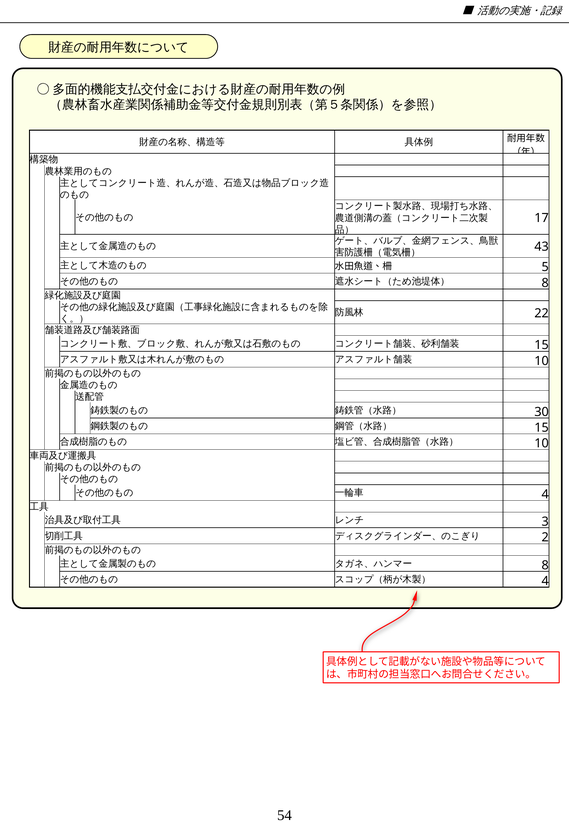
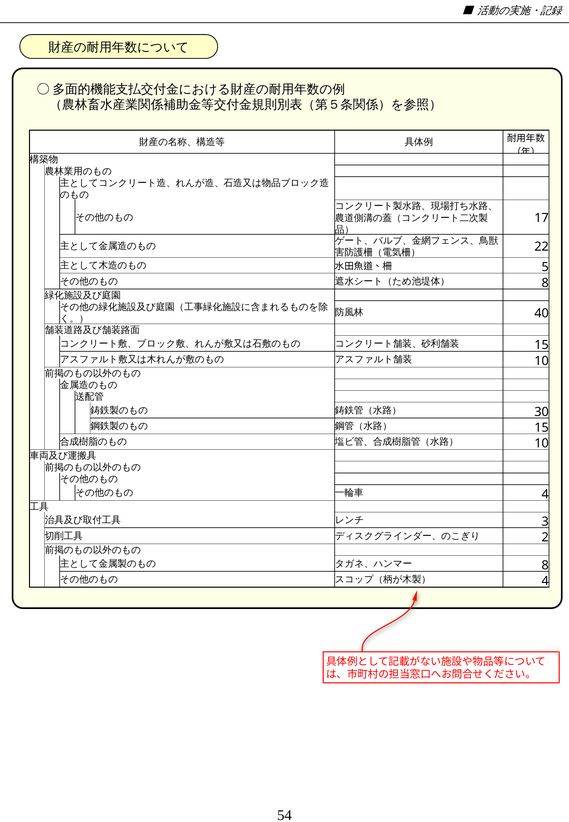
43: 43 -> 22
22: 22 -> 40
